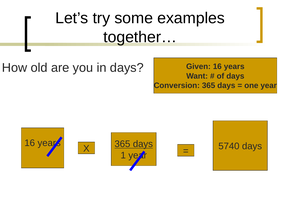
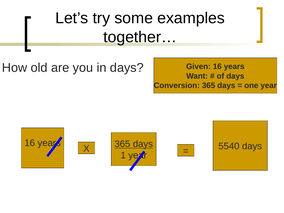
5740: 5740 -> 5540
